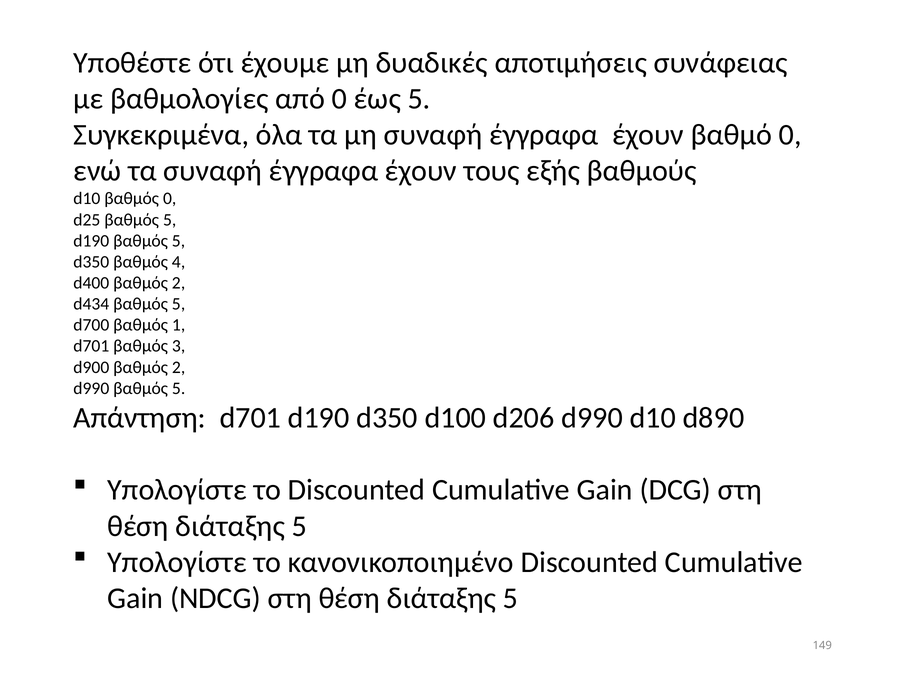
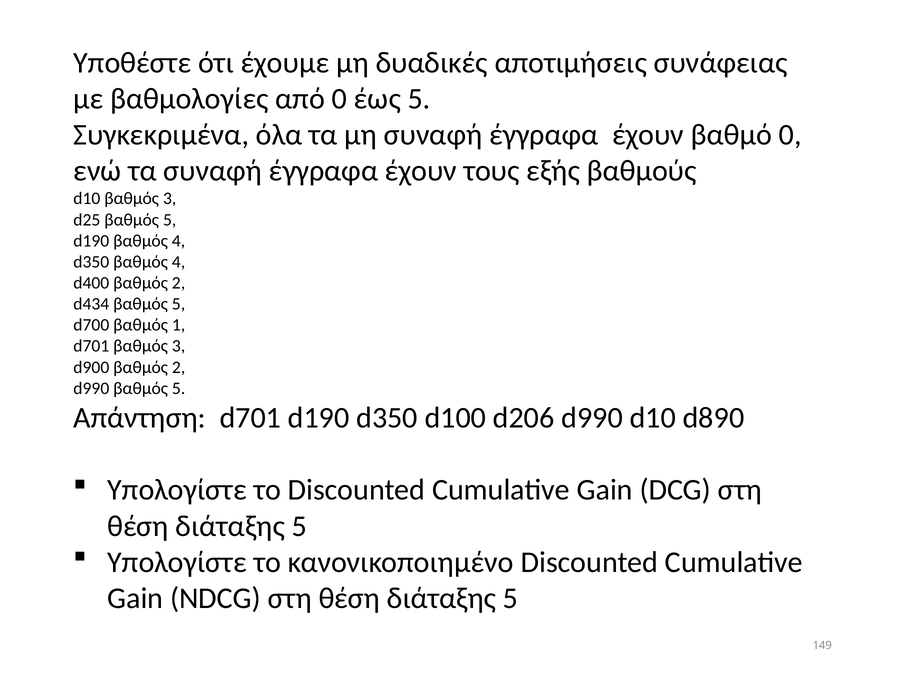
d10 βαθμός 0: 0 -> 3
d190 βαθμός 5: 5 -> 4
